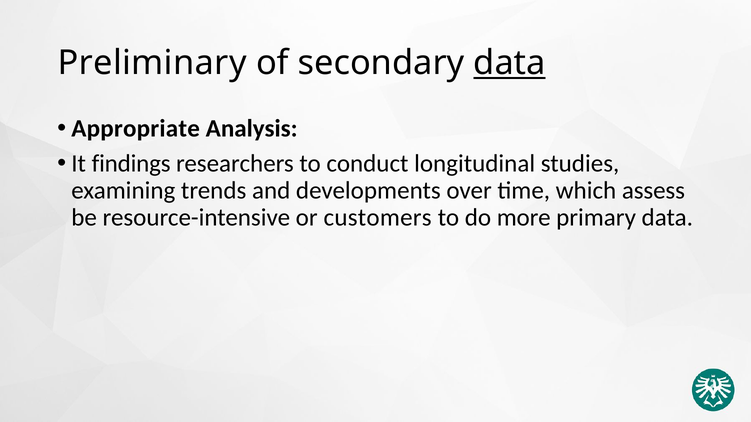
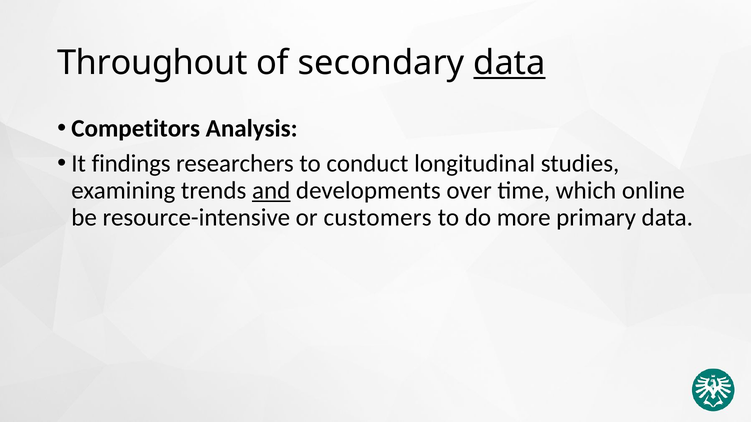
Preliminary: Preliminary -> Throughout
Appropriate: Appropriate -> Competitors
and underline: none -> present
assess: assess -> online
